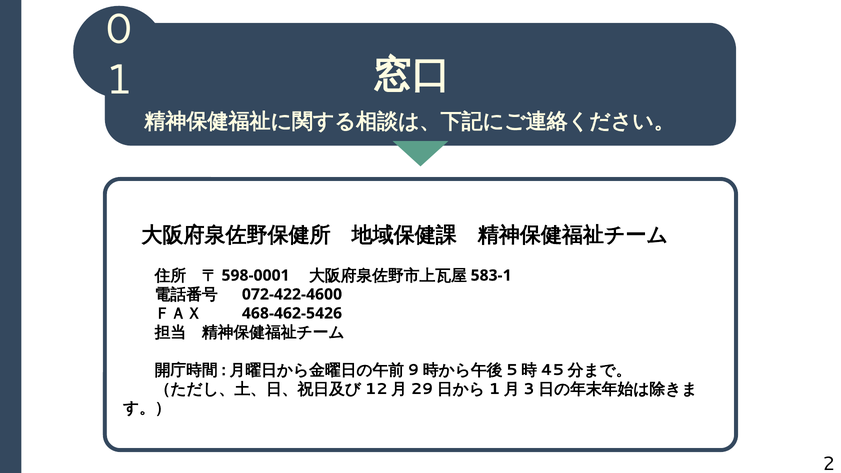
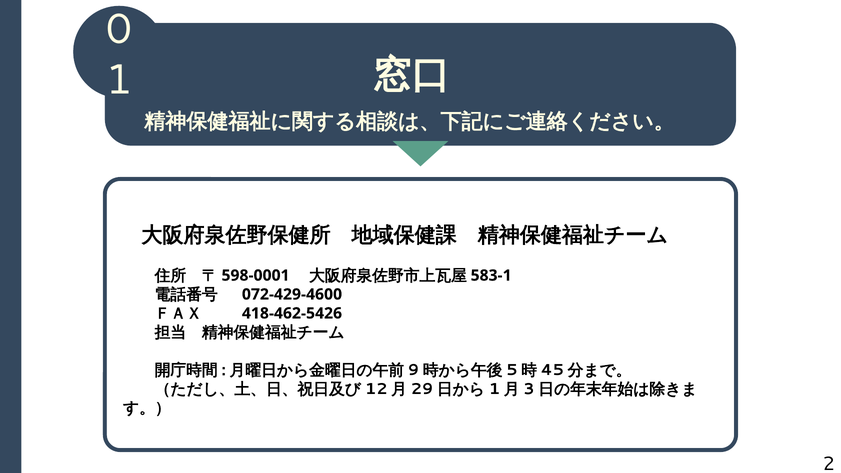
072-422-4600: 072-422-4600 -> 072-429-4600
468-462-5426: 468-462-5426 -> 418-462-5426
